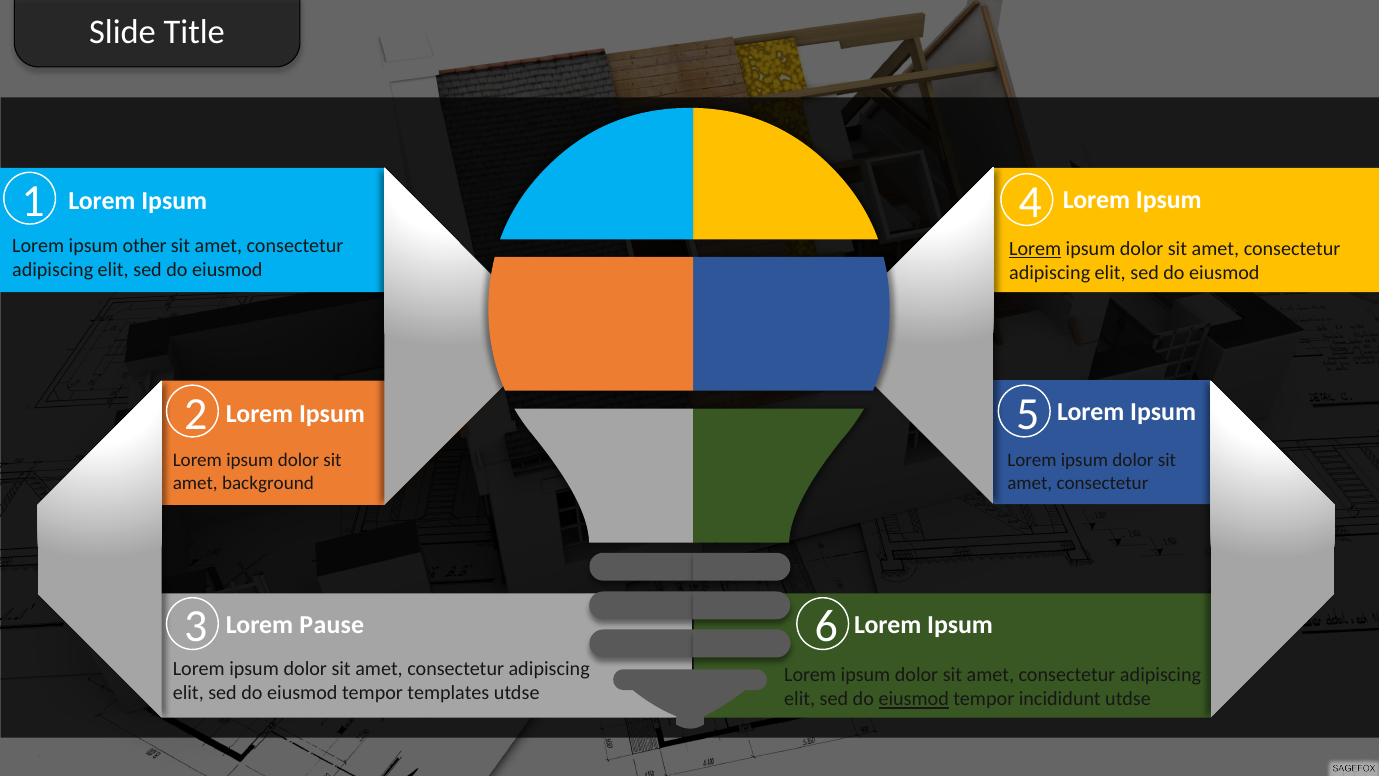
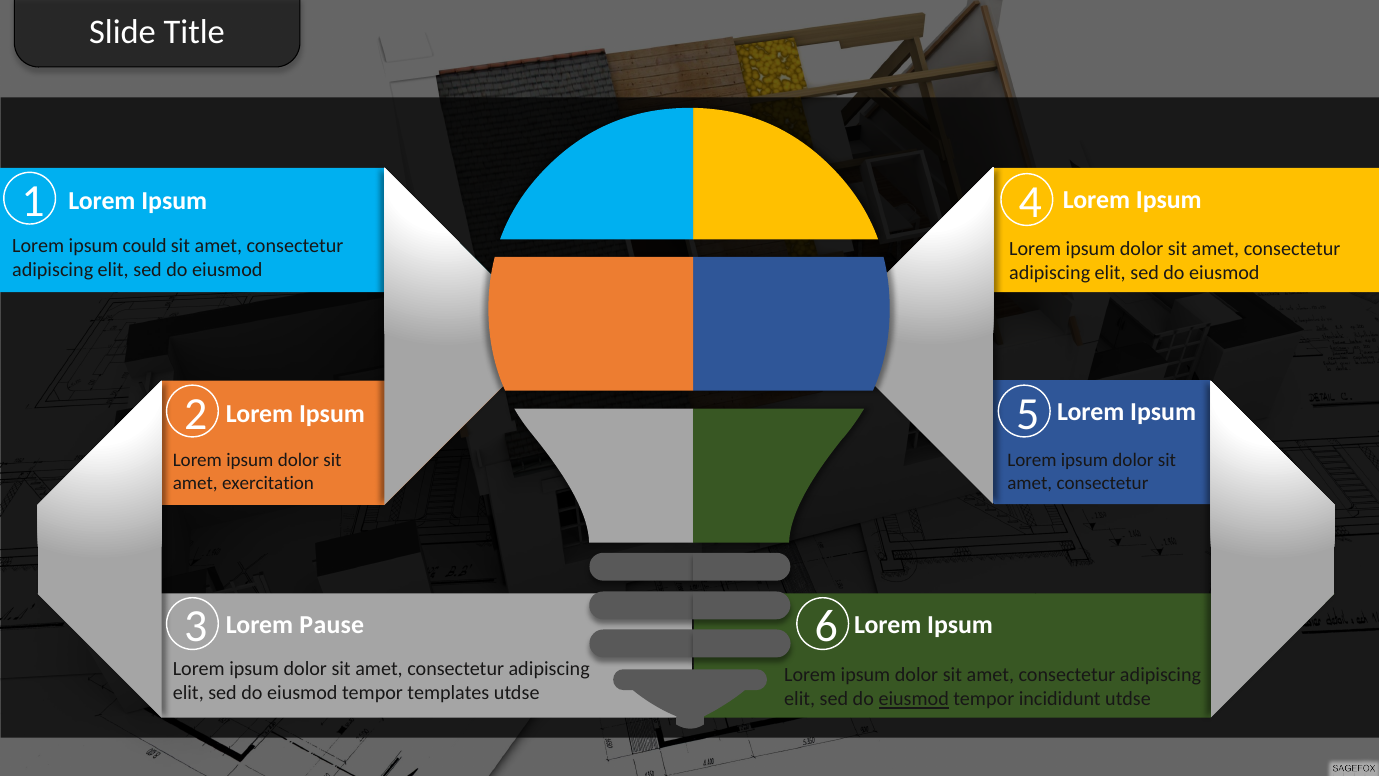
other: other -> could
Lorem at (1035, 249) underline: present -> none
background: background -> exercitation
